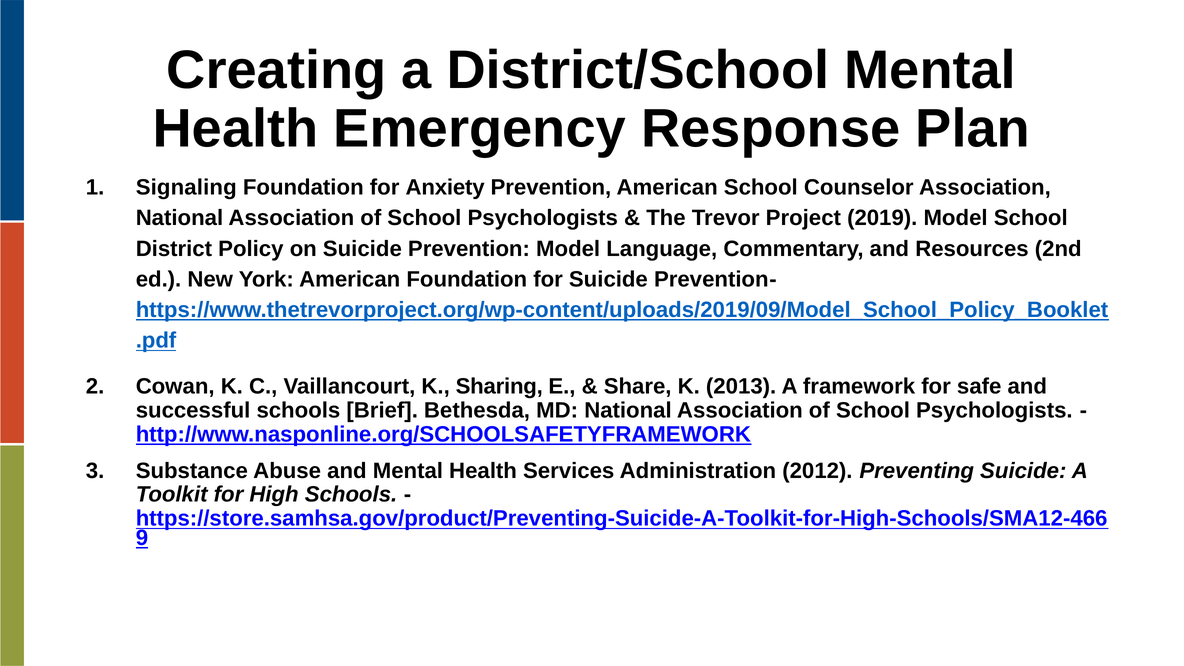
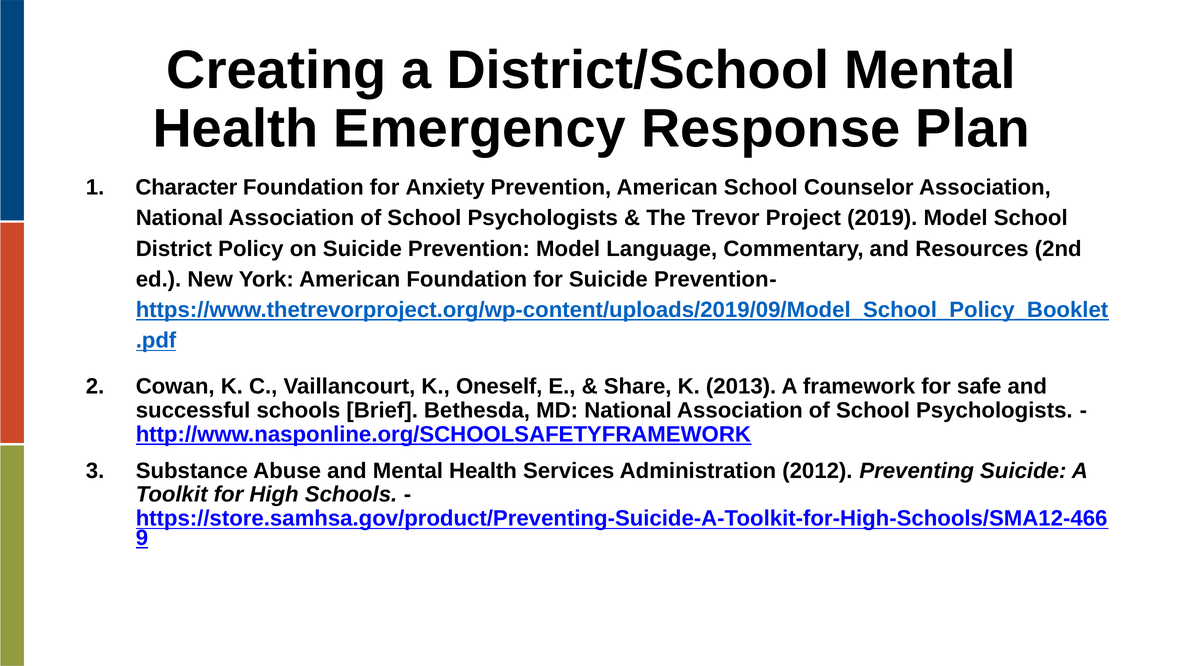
Signaling: Signaling -> Character
Sharing: Sharing -> Oneself
